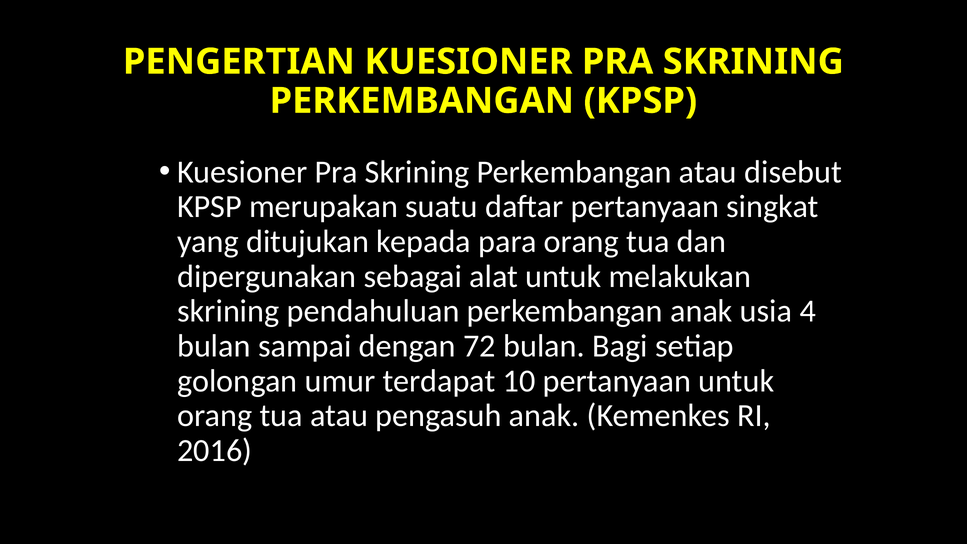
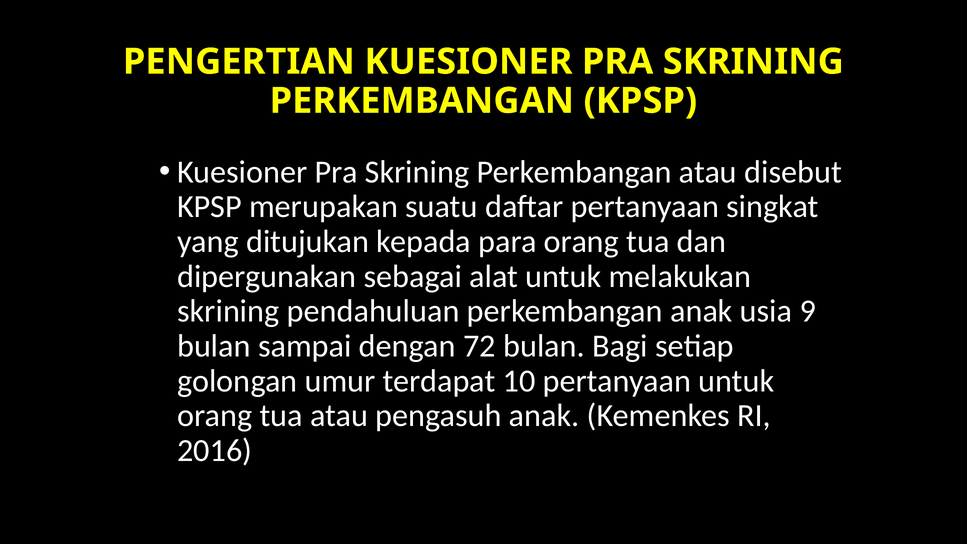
4: 4 -> 9
